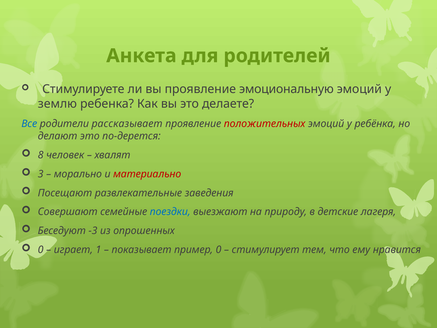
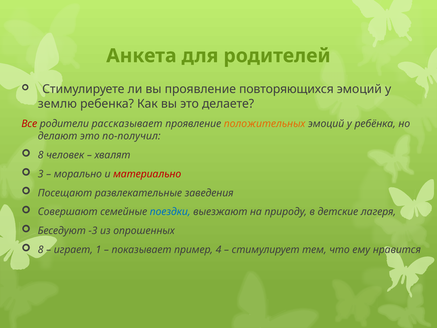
эмоциональную: эмоциональную -> повторяющихся
Все colour: blue -> red
положительных colour: red -> orange
по-дерется: по-дерется -> по-получил
0 at (41, 250): 0 -> 8
пример 0: 0 -> 4
